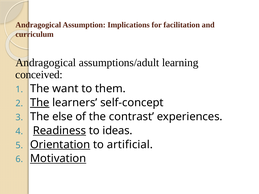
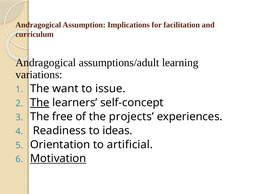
conceived: conceived -> variations
them: them -> issue
else: else -> free
contrast: contrast -> projects
Readiness underline: present -> none
Orientation underline: present -> none
